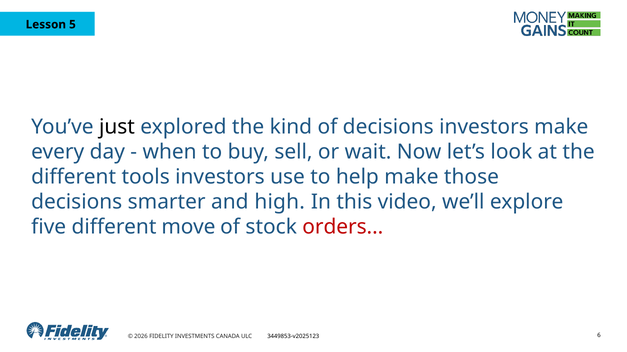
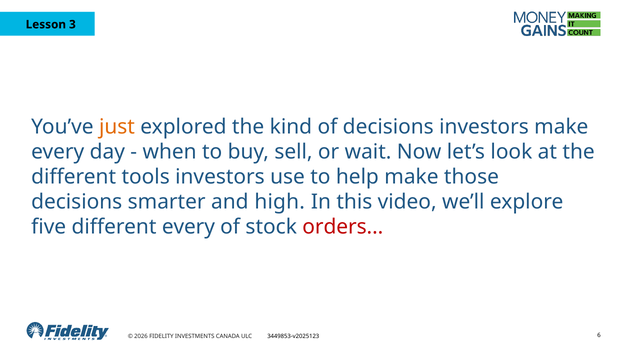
5: 5 -> 3
just colour: black -> orange
different move: move -> every
